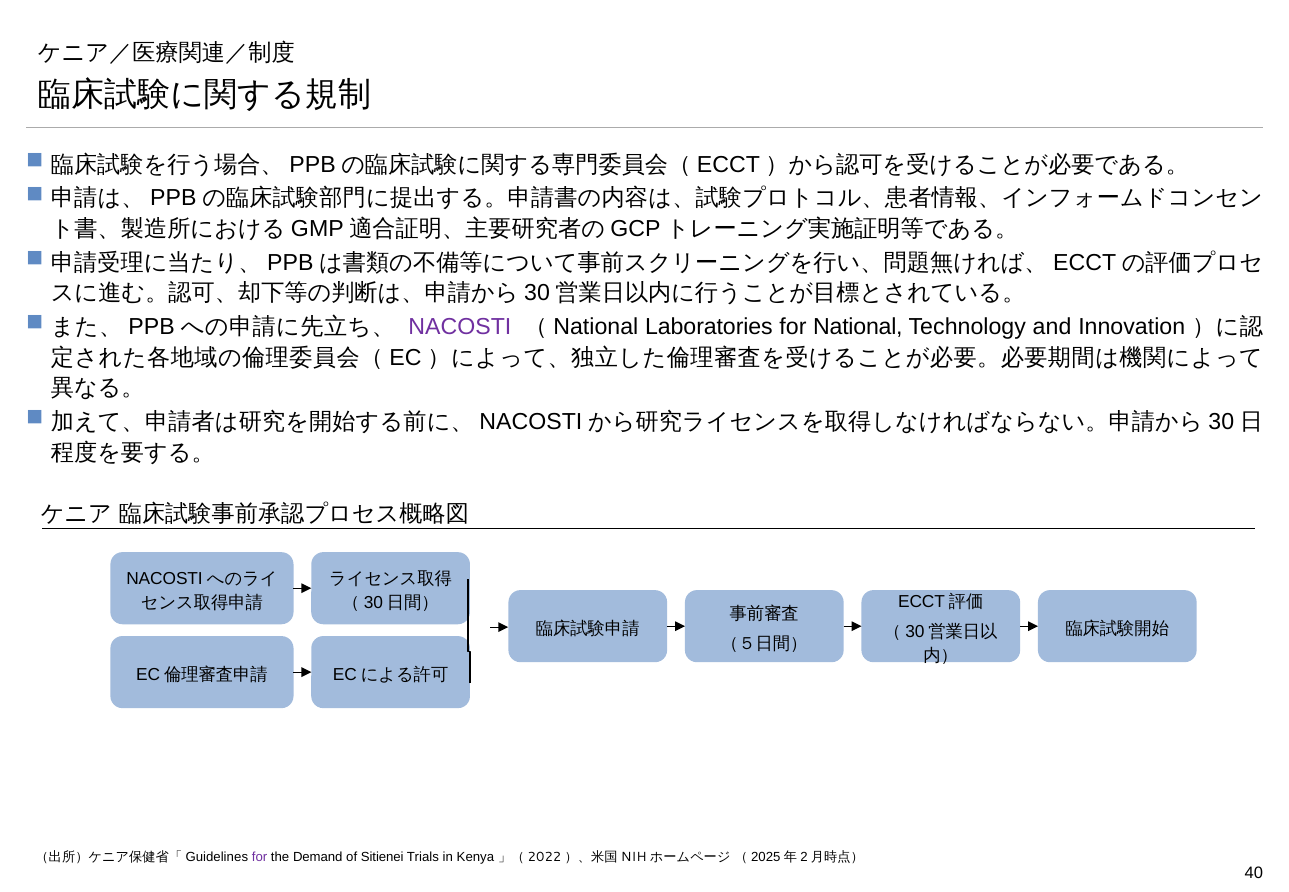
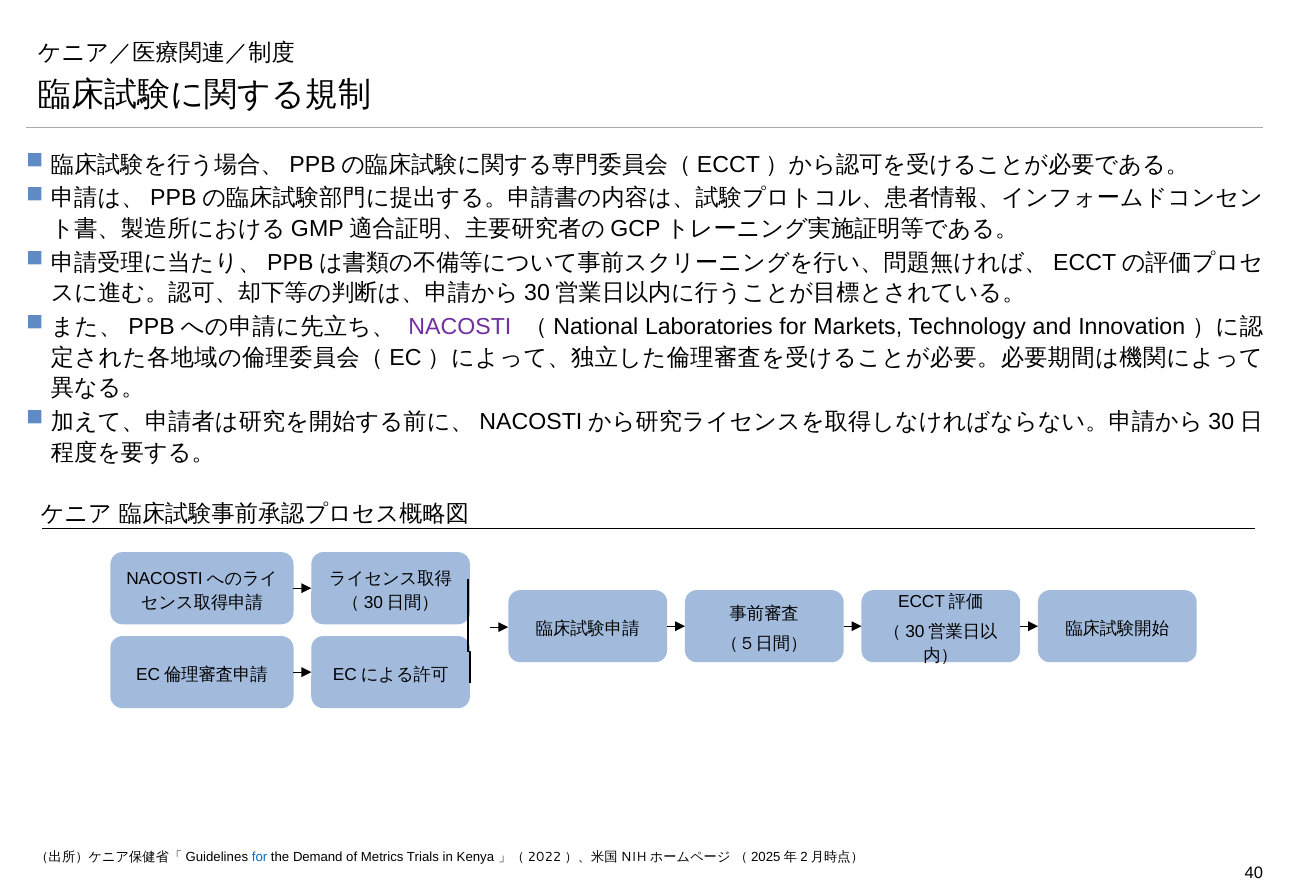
for National: National -> Markets
for at (260, 858) colour: purple -> blue
Sitienei: Sitienei -> Metrics
